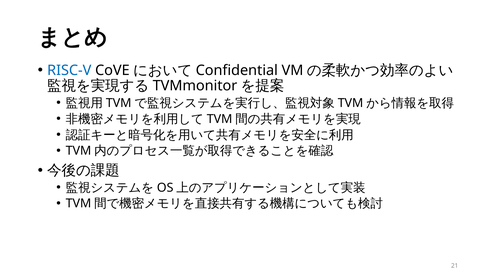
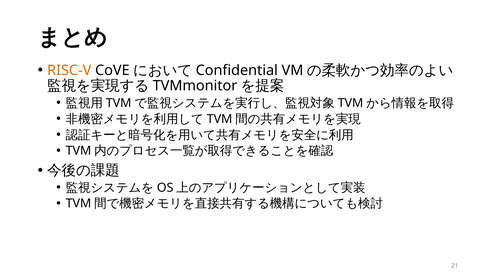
RISC-V colour: blue -> orange
